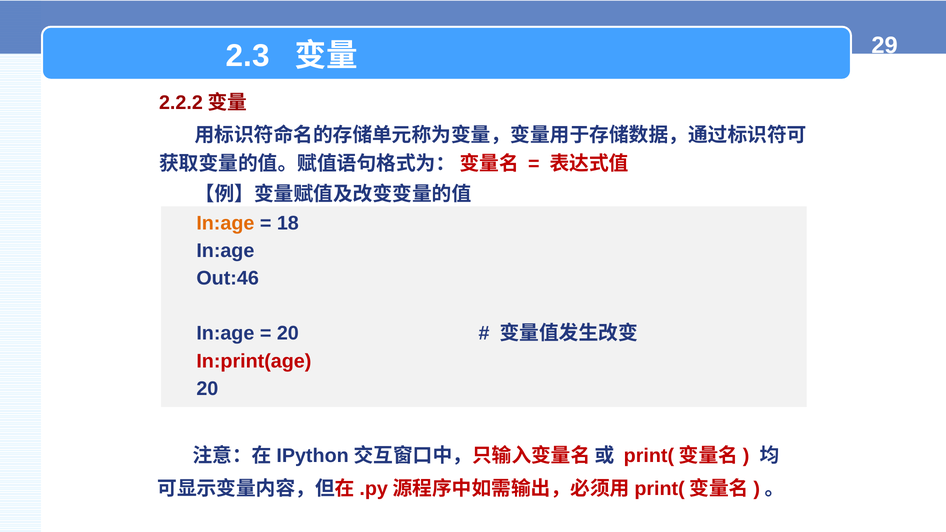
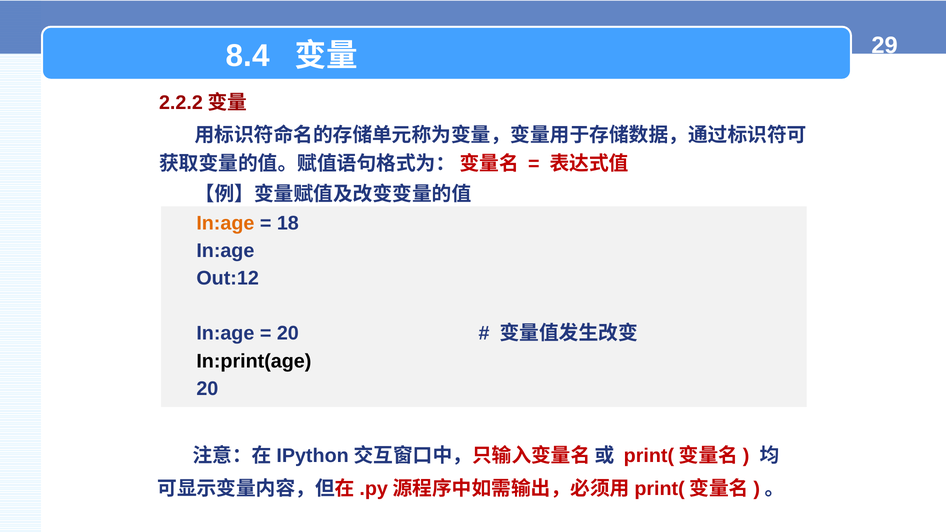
2.3: 2.3 -> 8.4
Out:46: Out:46 -> Out:12
In:print(age colour: red -> black
